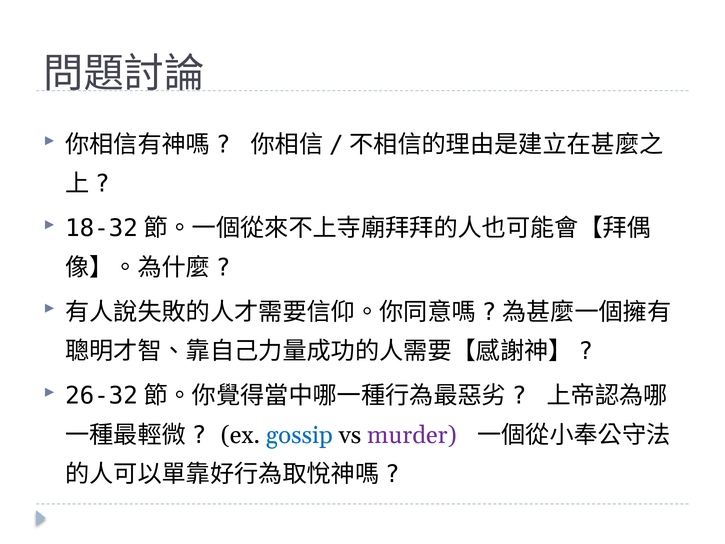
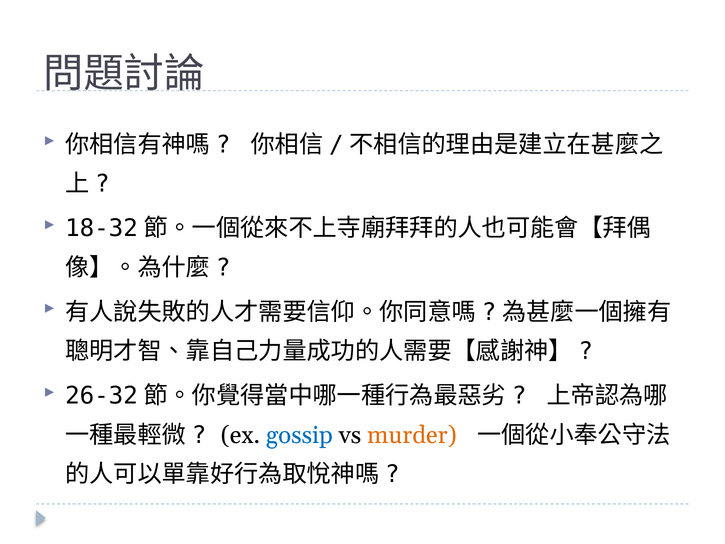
murder colour: purple -> orange
